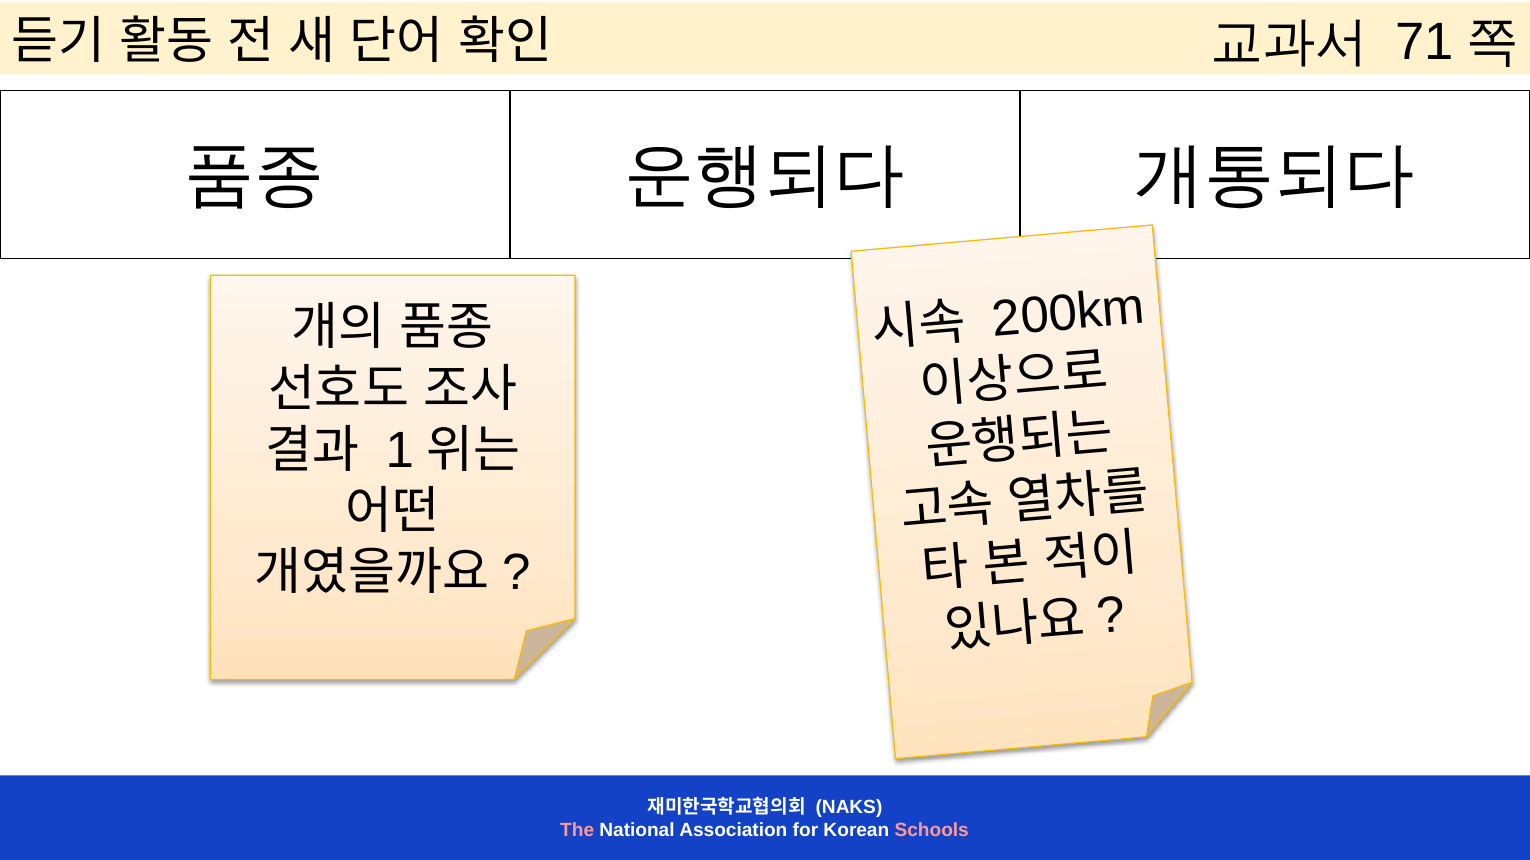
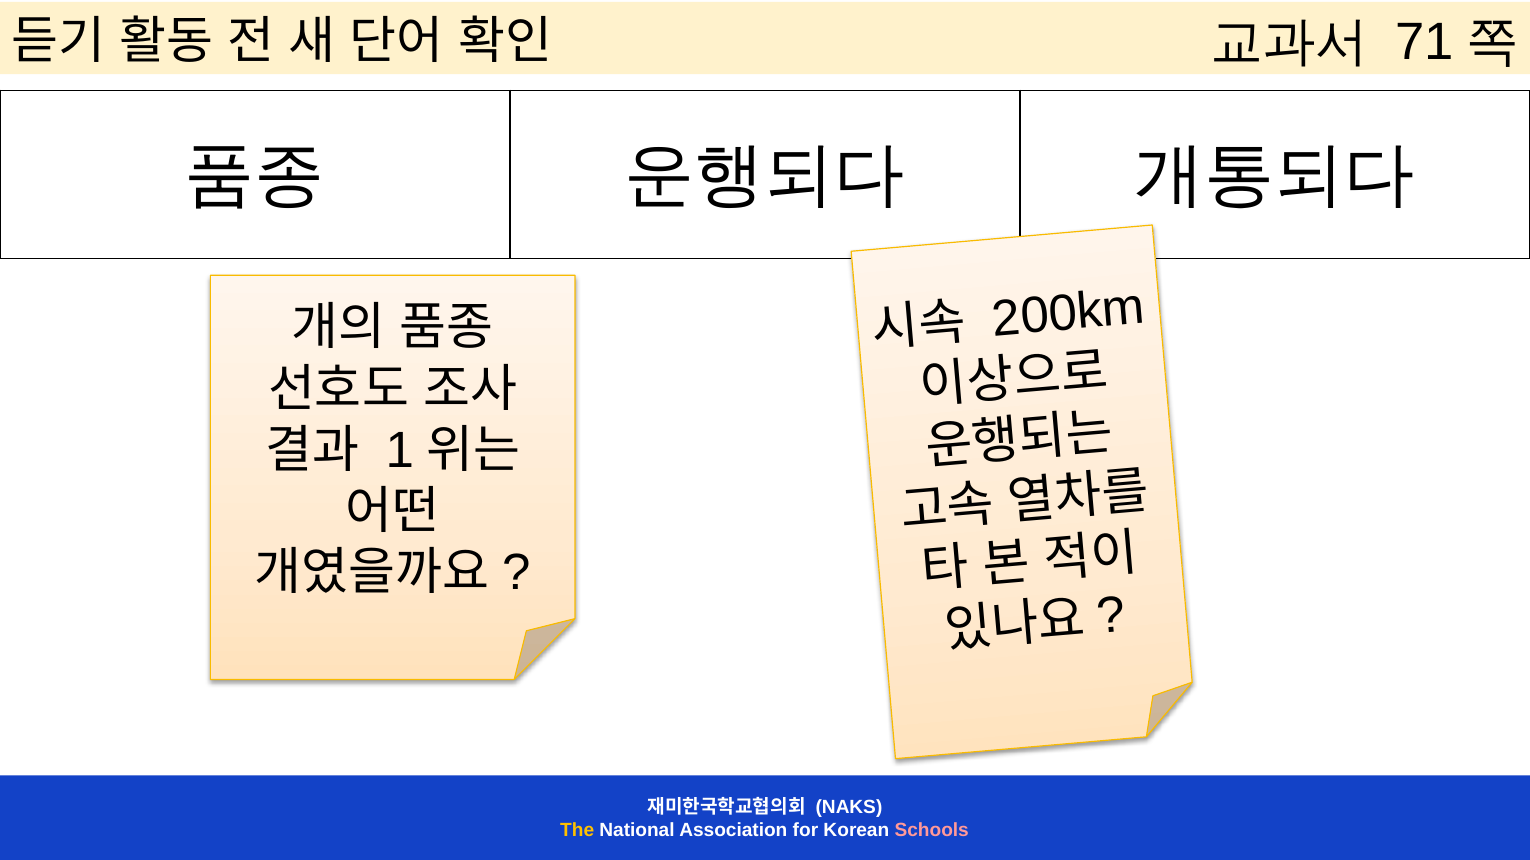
The colour: pink -> yellow
